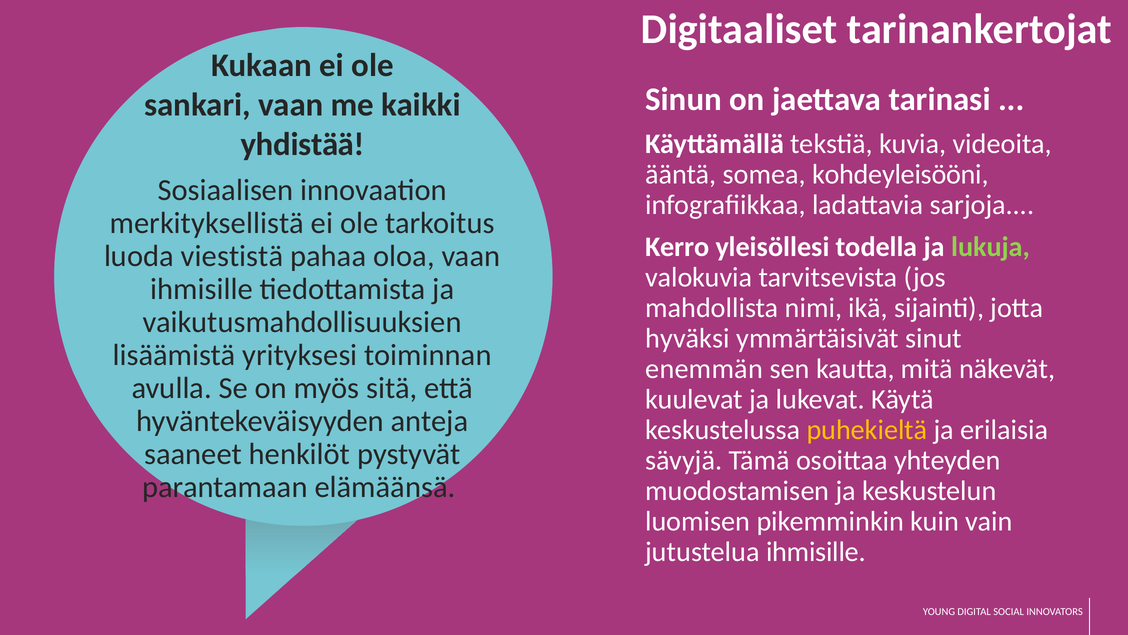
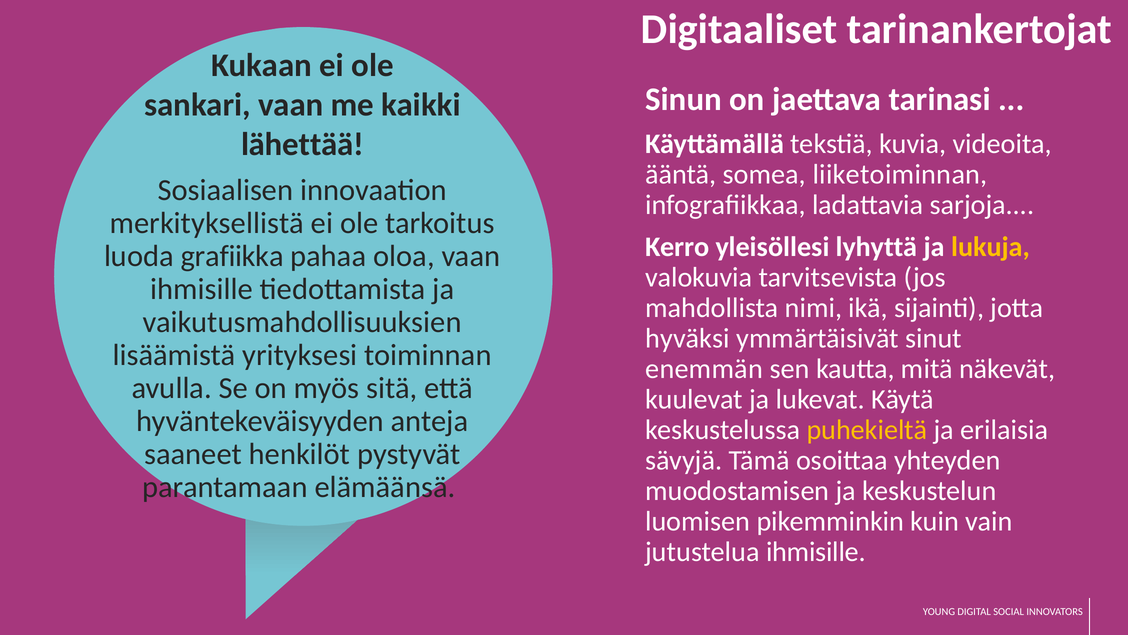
yhdistää: yhdistää -> lähettää
kohdeyleisööni: kohdeyleisööni -> liiketoiminnan
todella: todella -> lyhyttä
lukuja colour: light green -> yellow
viestistä: viestistä -> grafiikka
